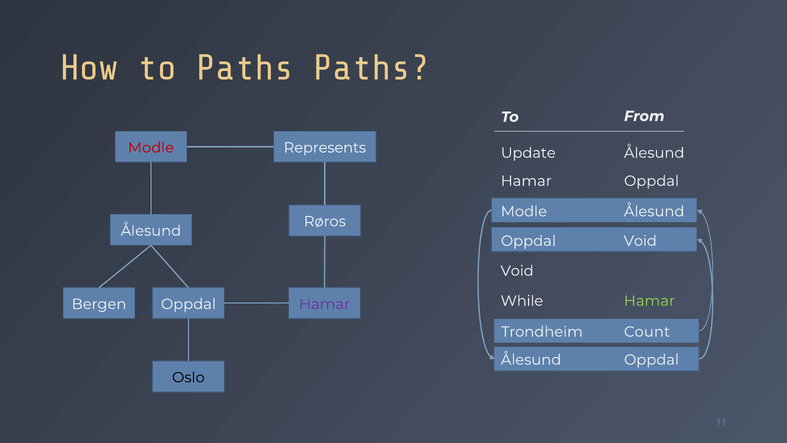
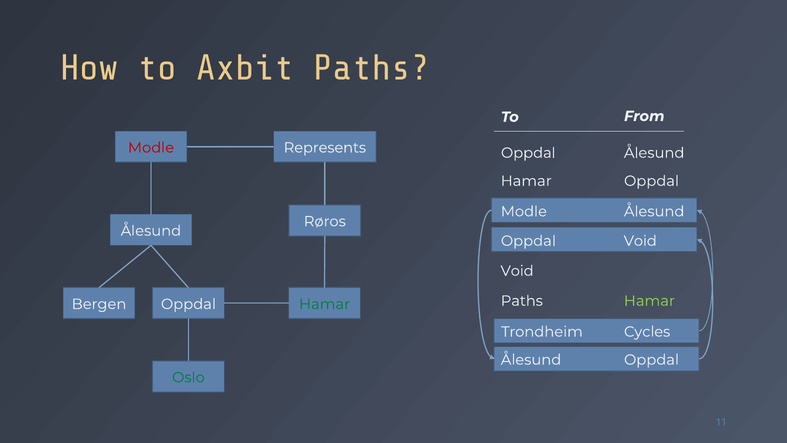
to Paths: Paths -> Axbit
Update at (528, 153): Update -> Oppdal
While at (522, 301): While -> Paths
Hamar at (325, 304) colour: purple -> green
Count: Count -> Cycles
Oslo colour: black -> green
